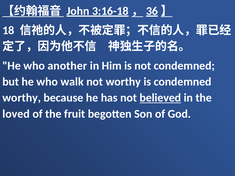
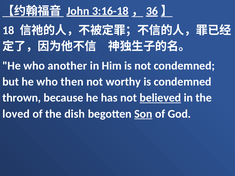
walk: walk -> then
worthy at (22, 98): worthy -> thrown
fruit: fruit -> dish
Son underline: none -> present
